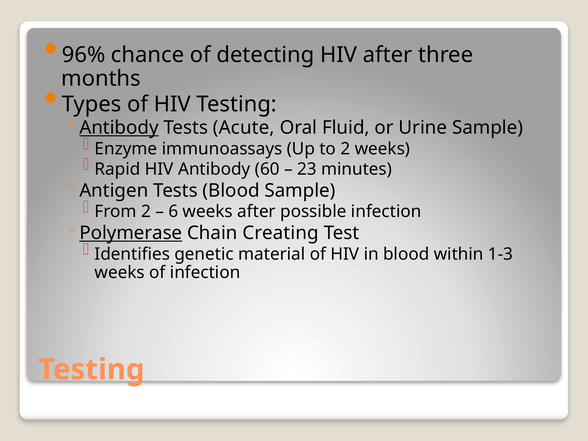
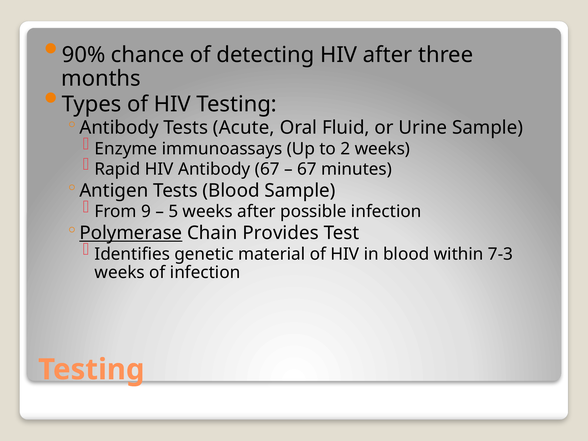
96%: 96% -> 90%
Antibody at (119, 128) underline: present -> none
Antibody 60: 60 -> 67
23 at (307, 169): 23 -> 67
From 2: 2 -> 9
6: 6 -> 5
Creating: Creating -> Provides
1-3: 1-3 -> 7-3
